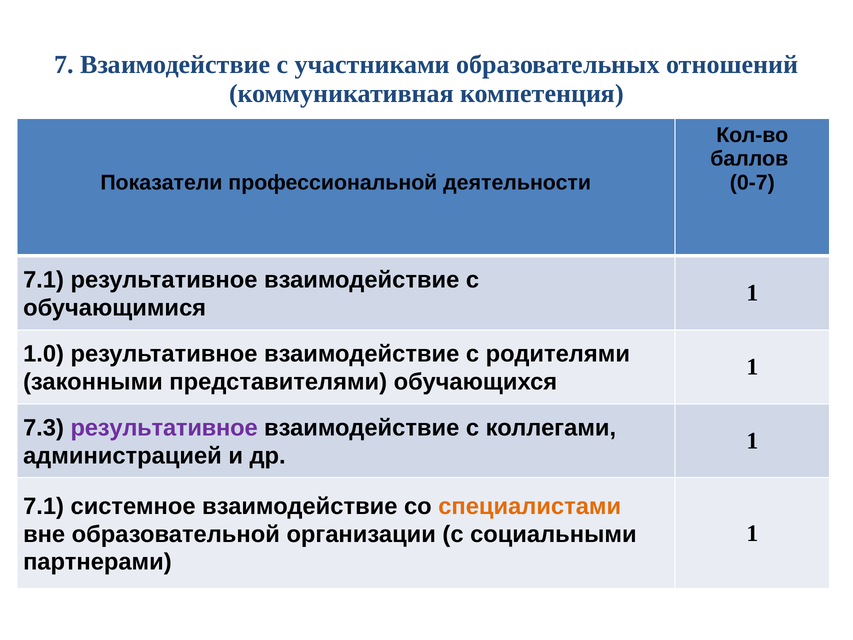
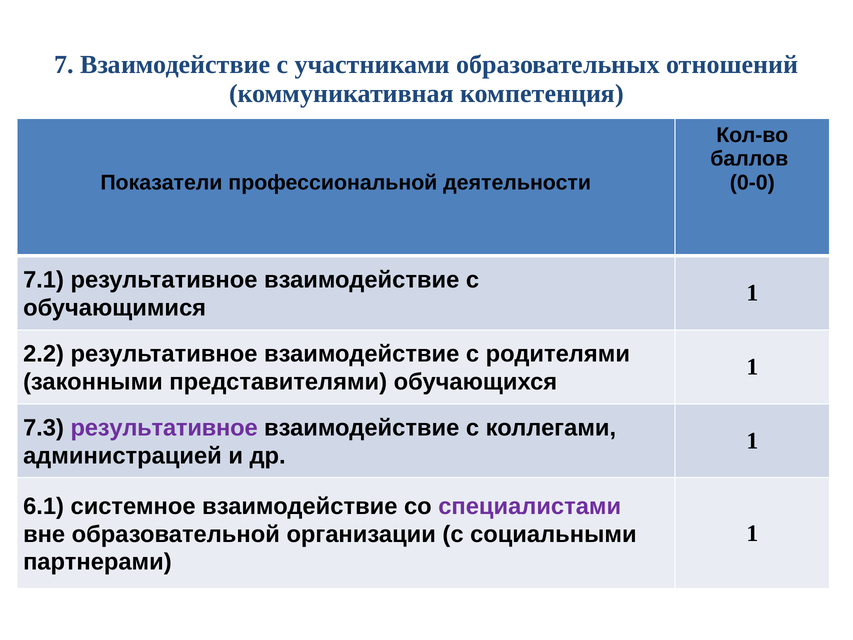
0-7: 0-7 -> 0-0
1.0: 1.0 -> 2.2
7.1 at (44, 506): 7.1 -> 6.1
специалистами colour: orange -> purple
